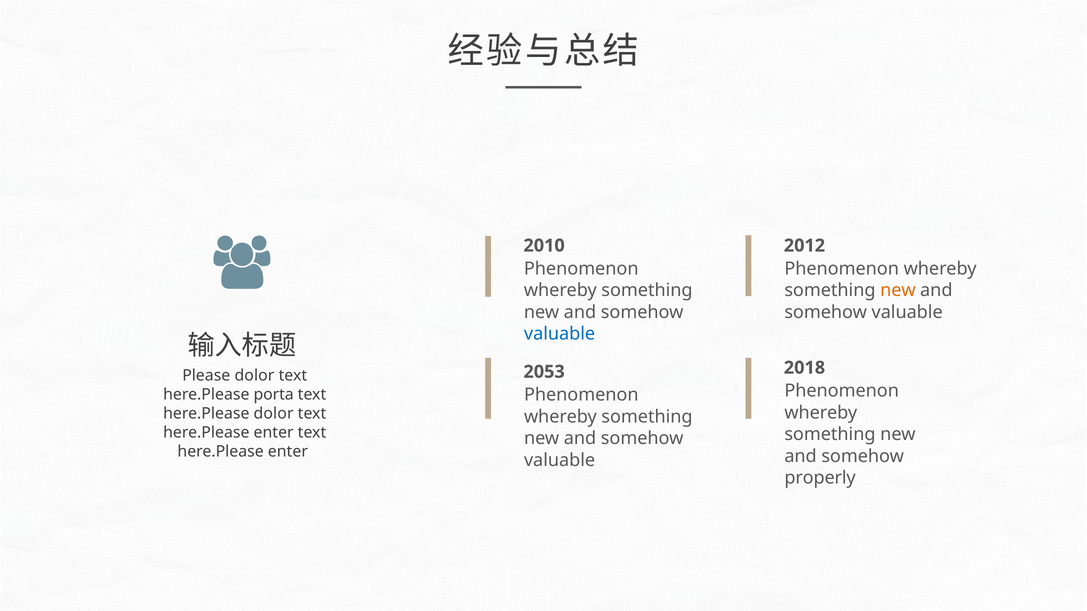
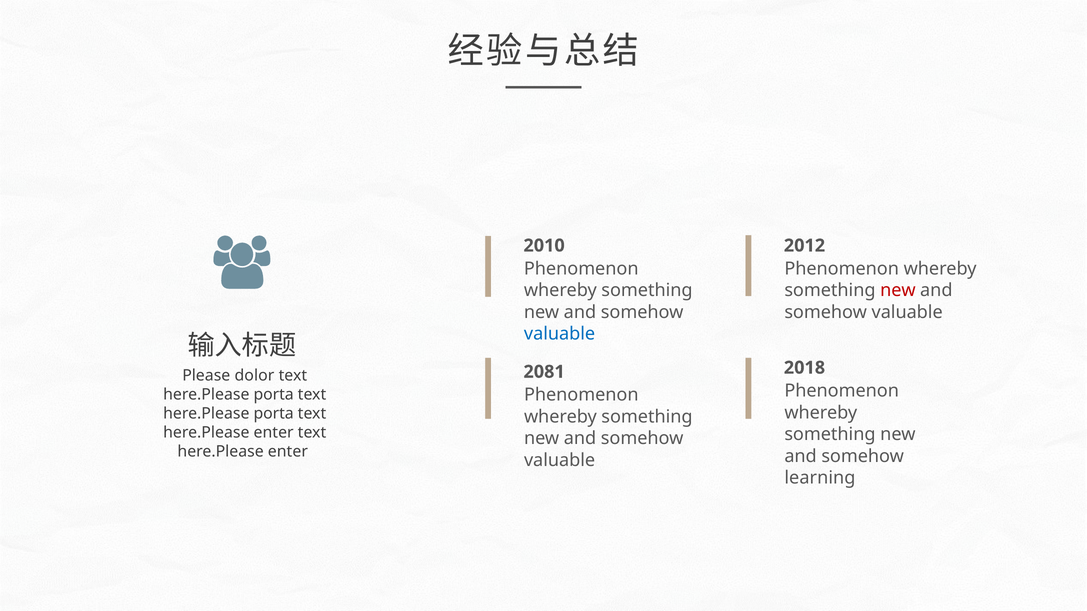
new at (898, 291) colour: orange -> red
2053: 2053 -> 2081
dolor at (274, 414): dolor -> porta
properly: properly -> learning
